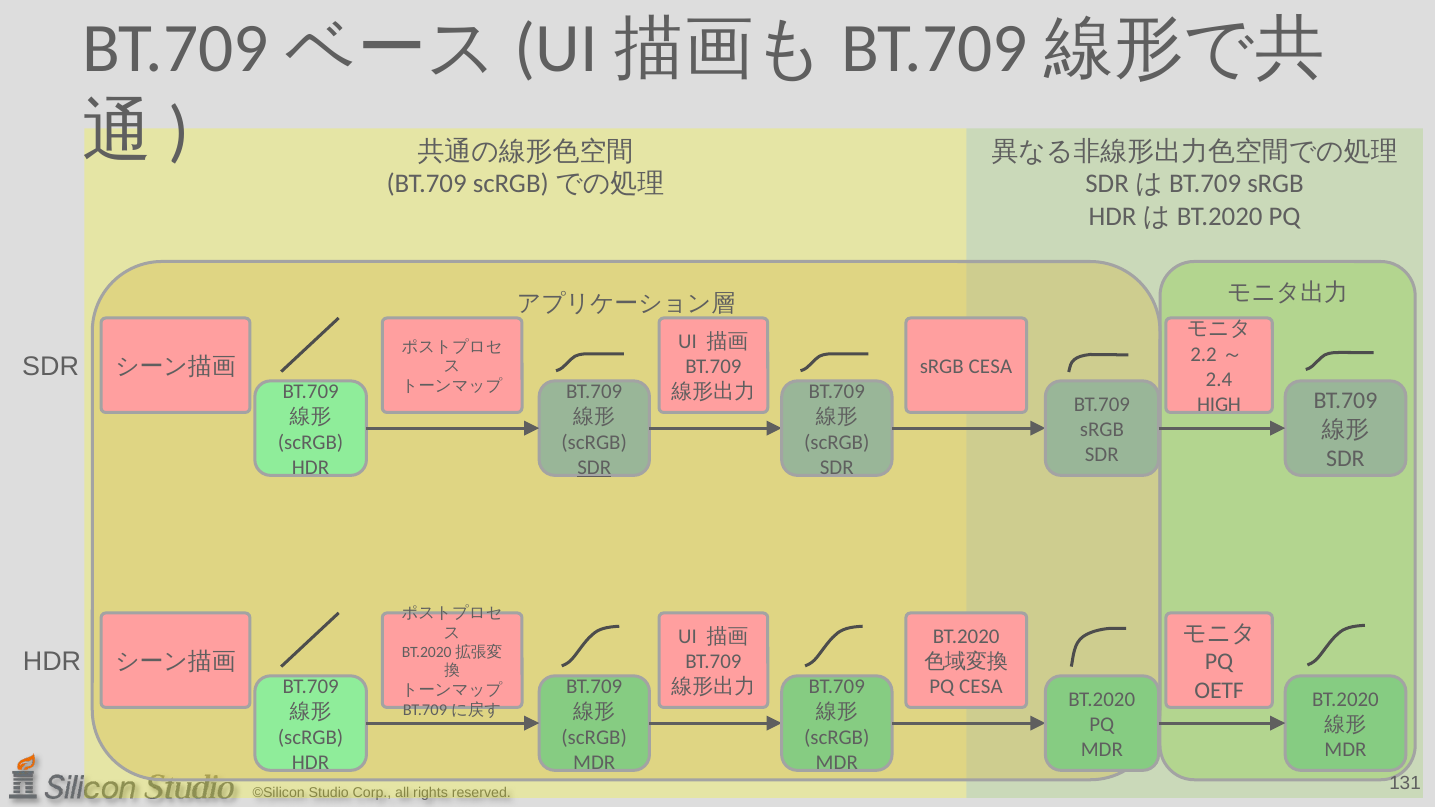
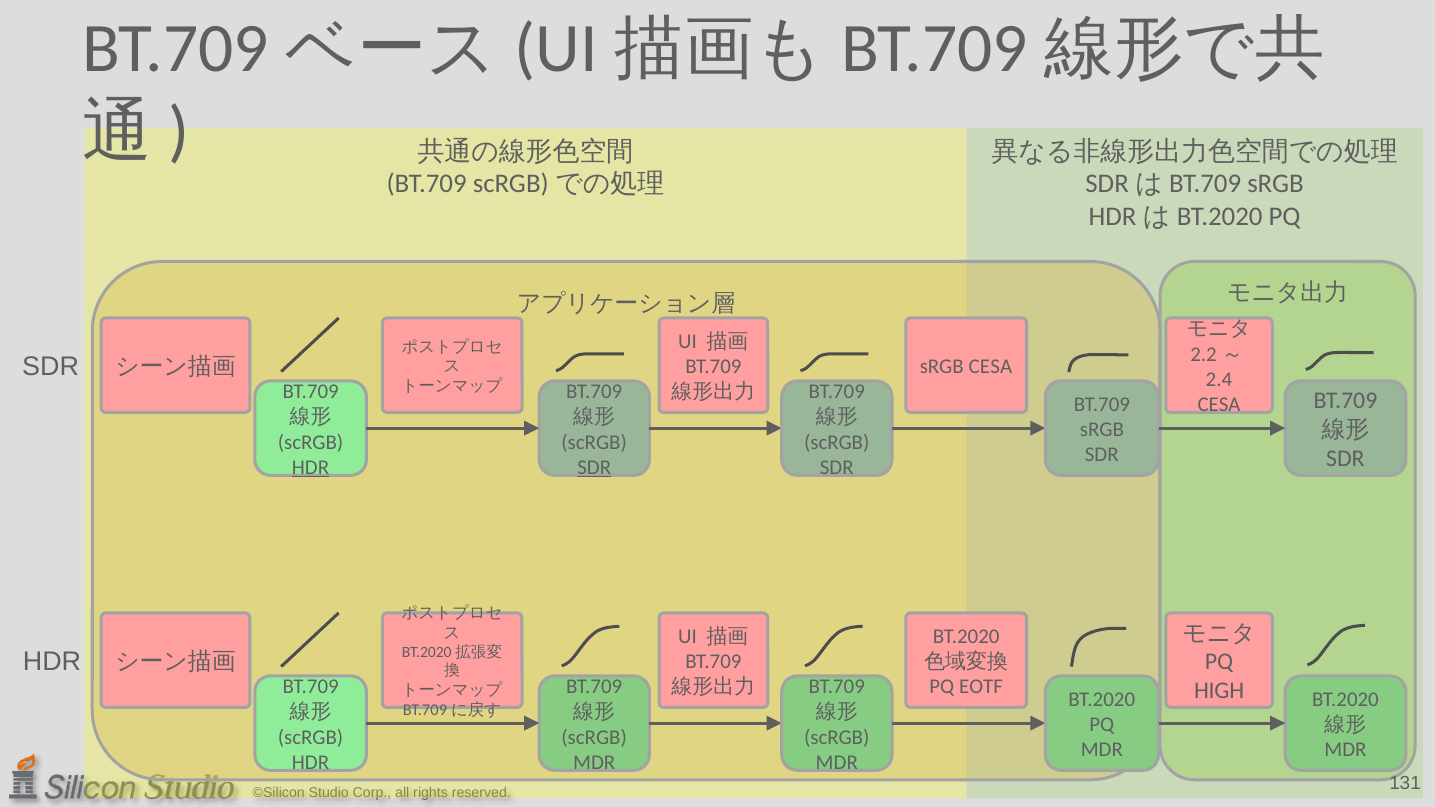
HIGH at (1219, 404): HIGH -> CESA
HDR at (311, 467) underline: none -> present
PQ CESA: CESA -> EOTF
OETF: OETF -> HIGH
